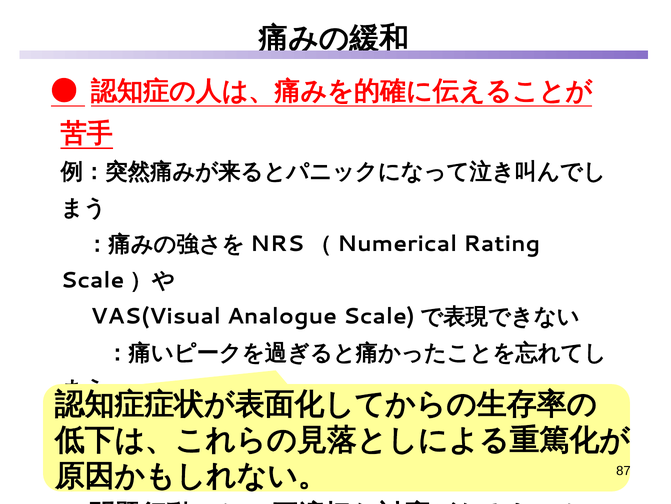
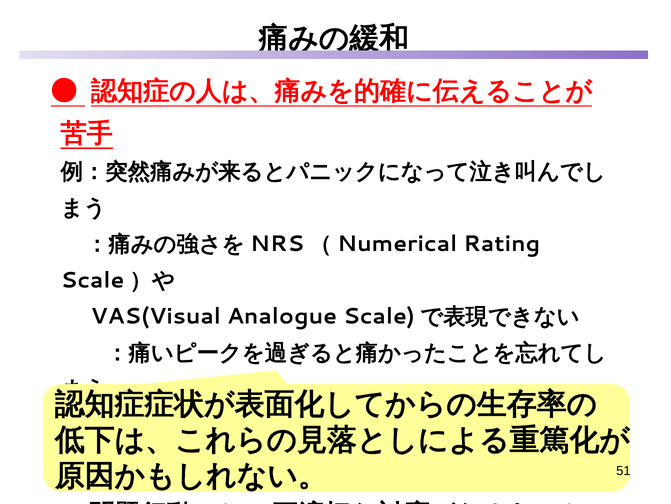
87: 87 -> 51
